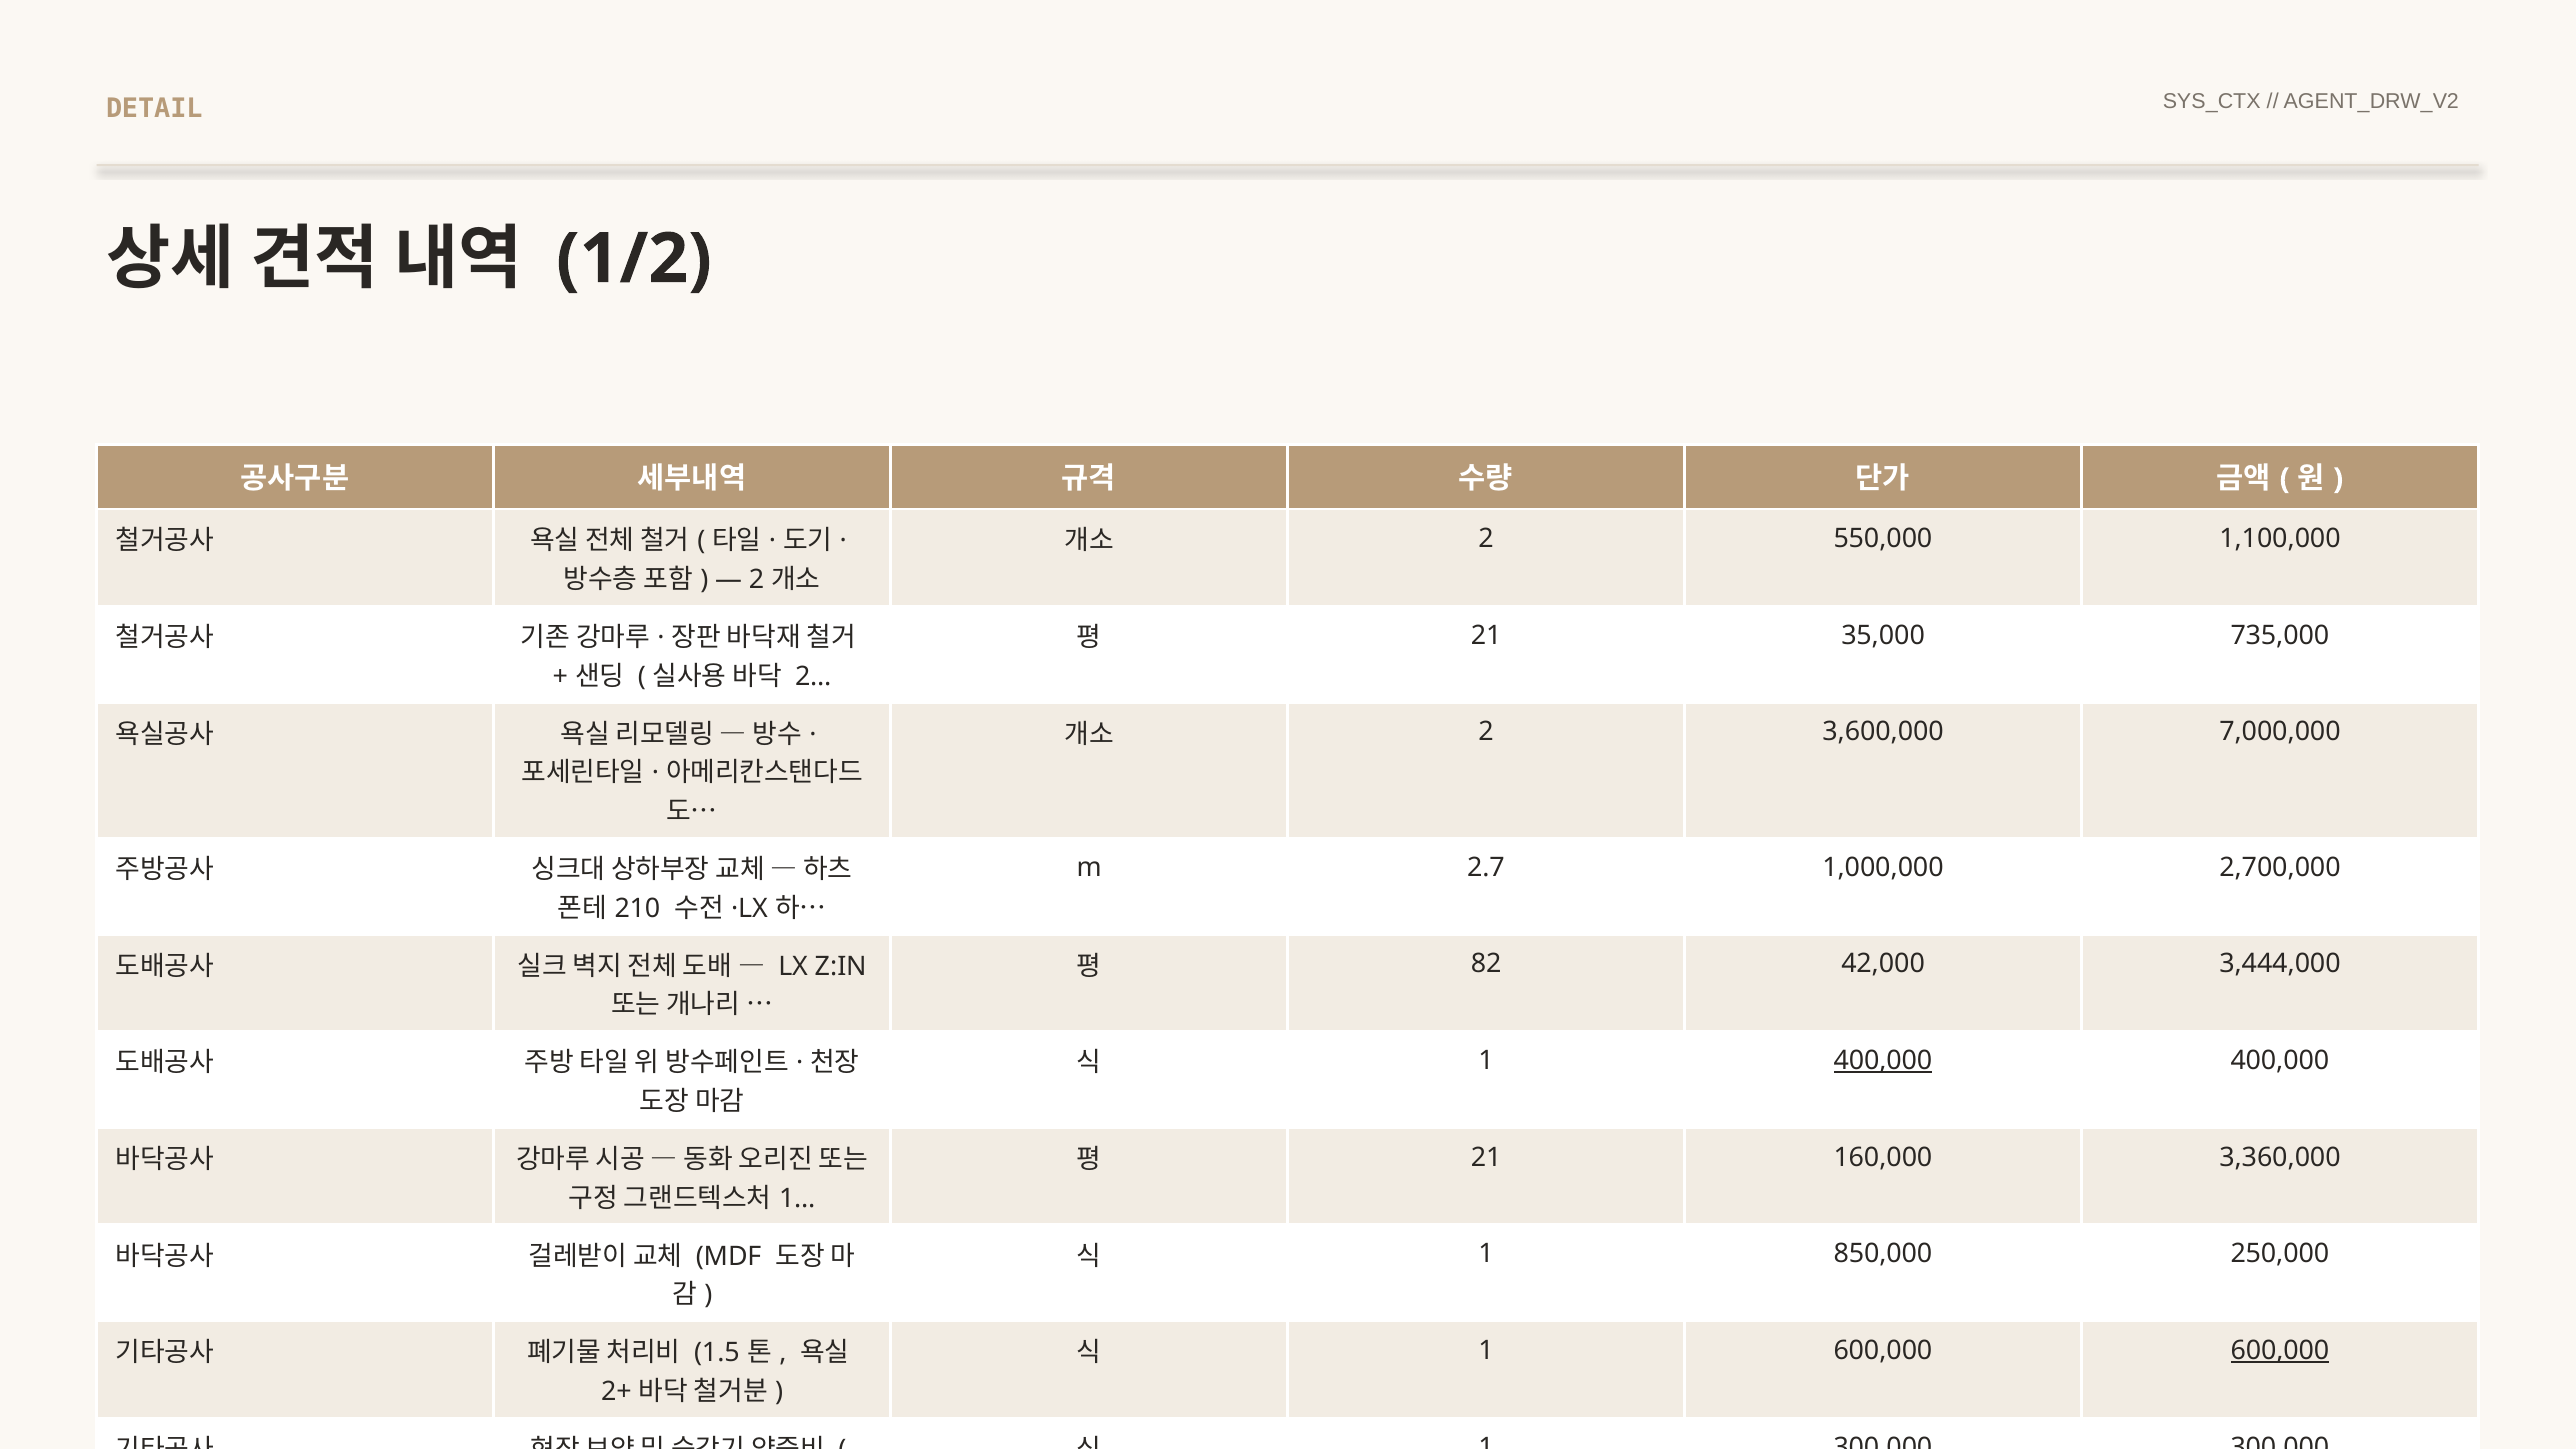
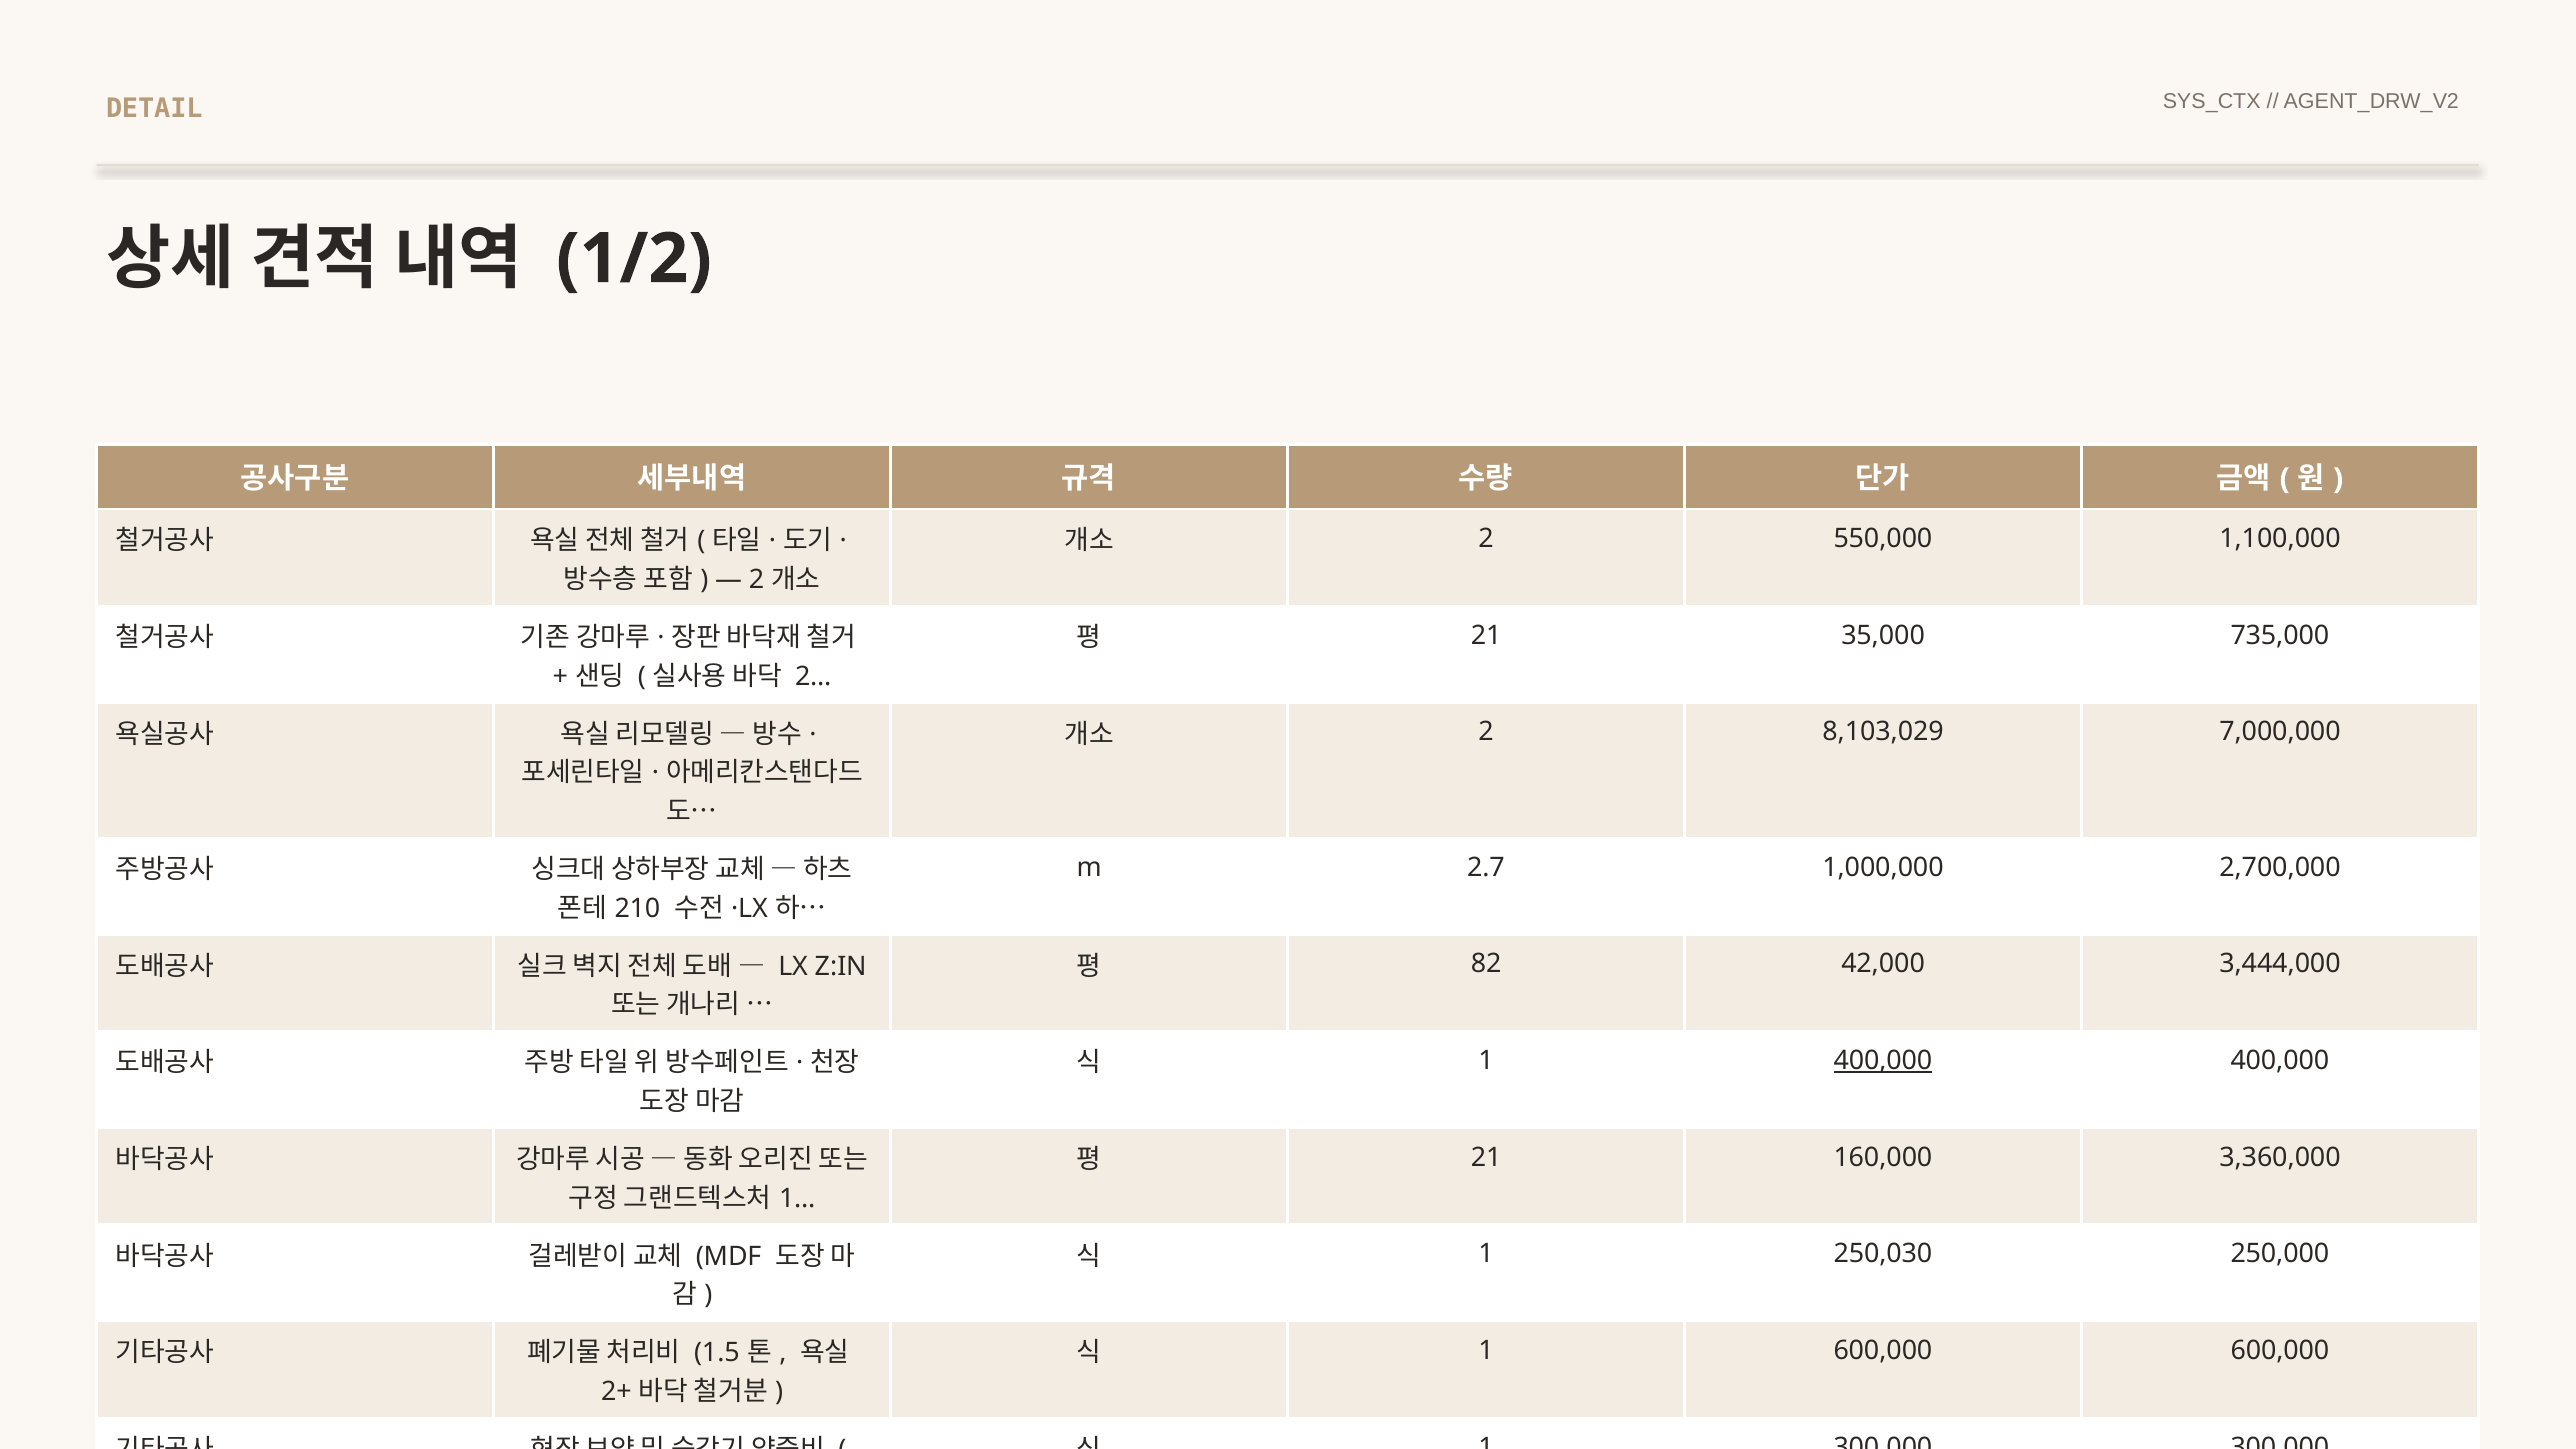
3,600,000: 3,600,000 -> 8,103,029
850,000: 850,000 -> 250,030
600,000 at (2280, 1351) underline: present -> none
